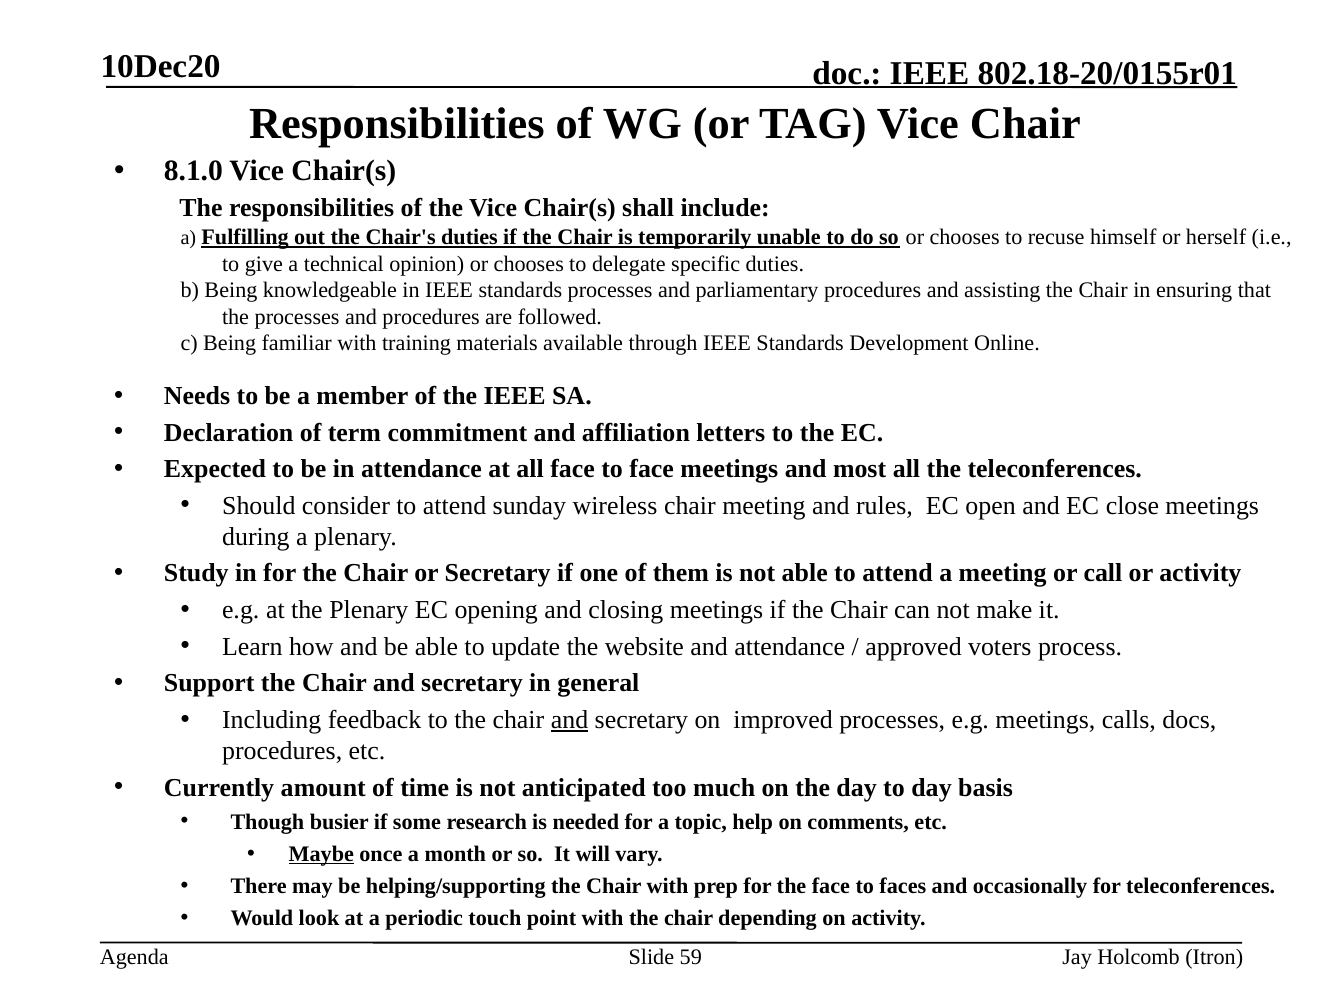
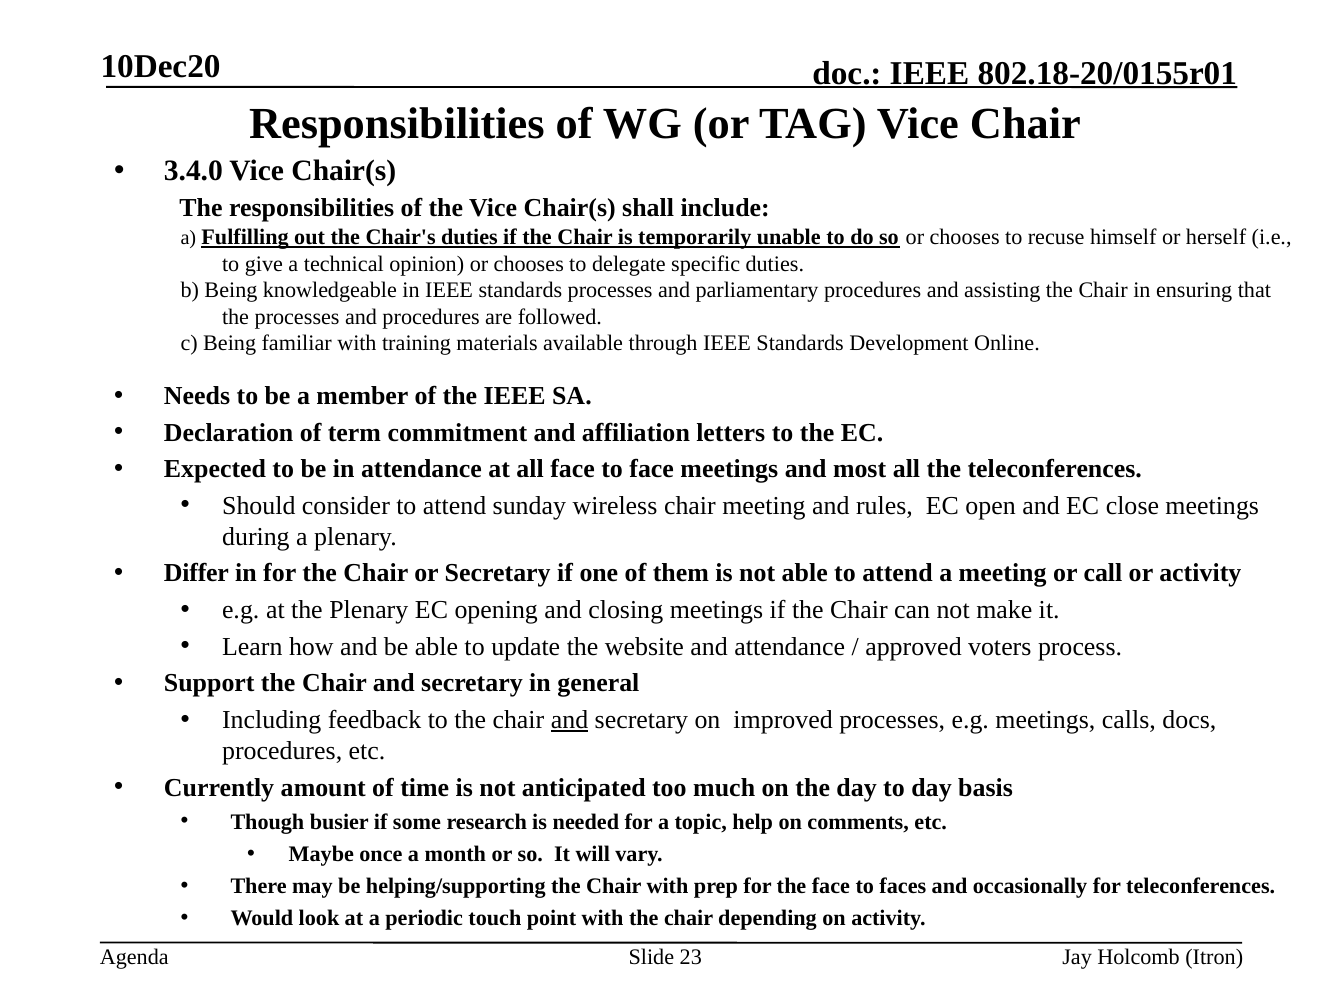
8.1.0: 8.1.0 -> 3.4.0
Study: Study -> Differ
Maybe underline: present -> none
59: 59 -> 23
